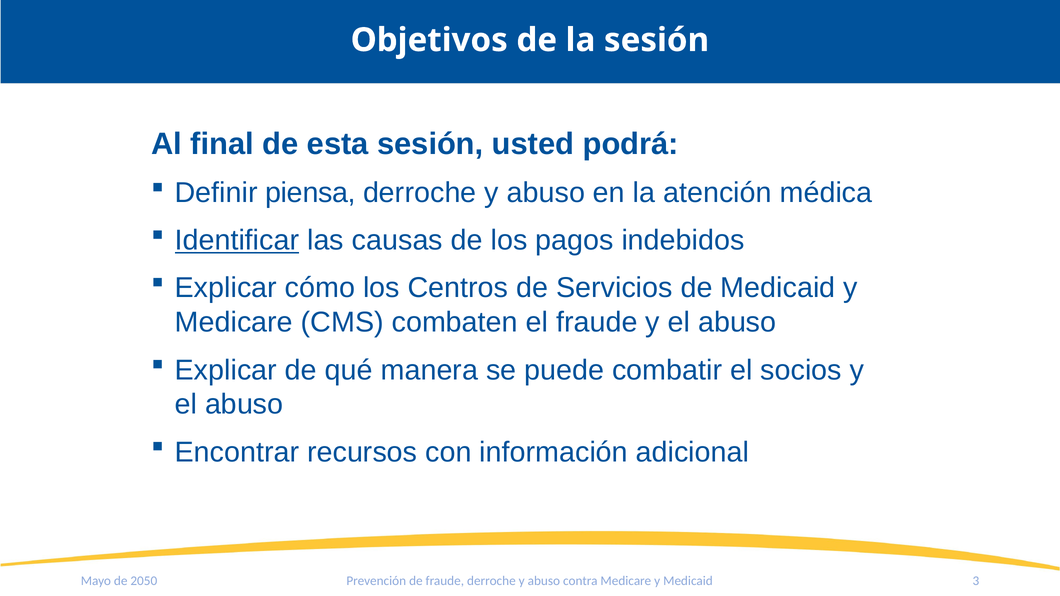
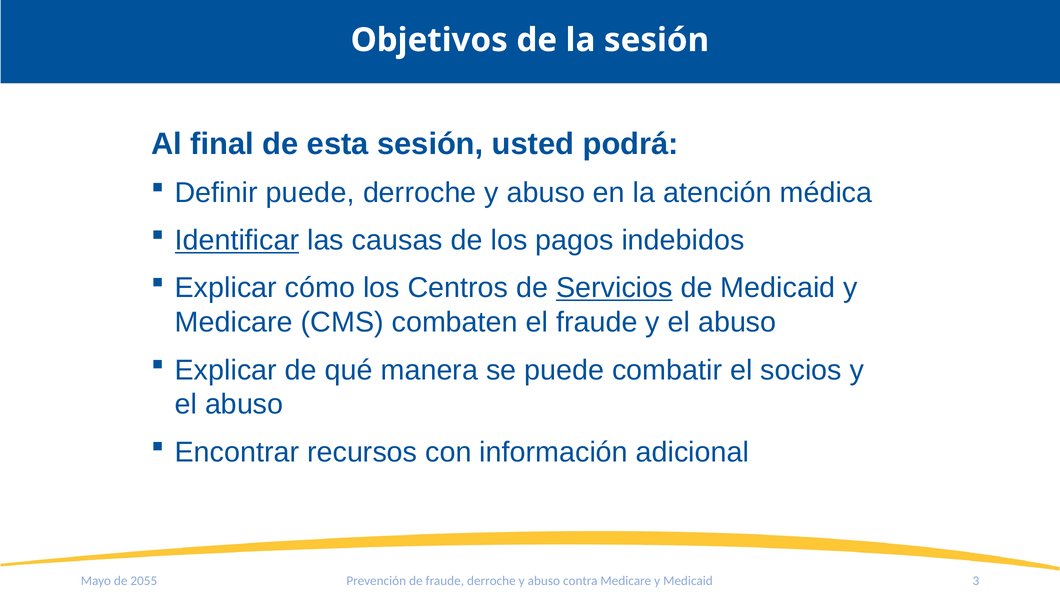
Definir piensa: piensa -> puede
Servicios underline: none -> present
2050: 2050 -> 2055
